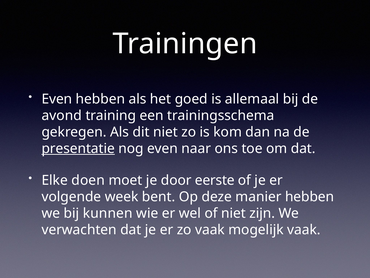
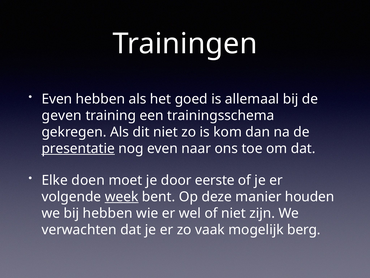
avond: avond -> geven
week underline: none -> present
manier hebben: hebben -> houden
bij kunnen: kunnen -> hebben
mogelijk vaak: vaak -> berg
